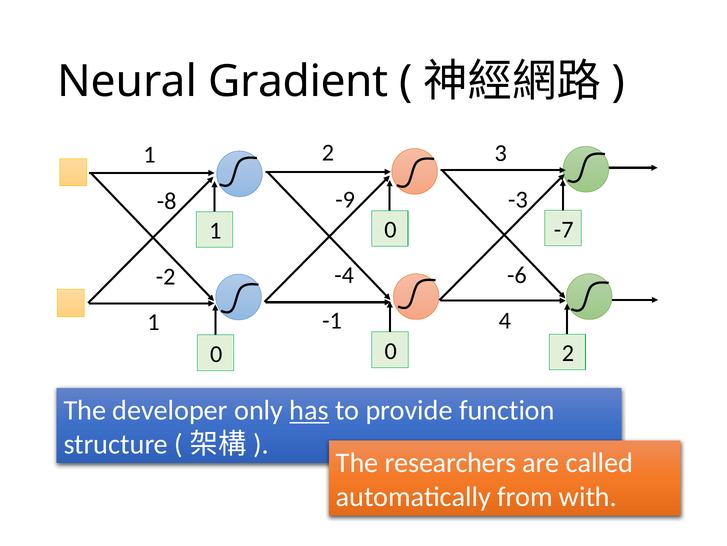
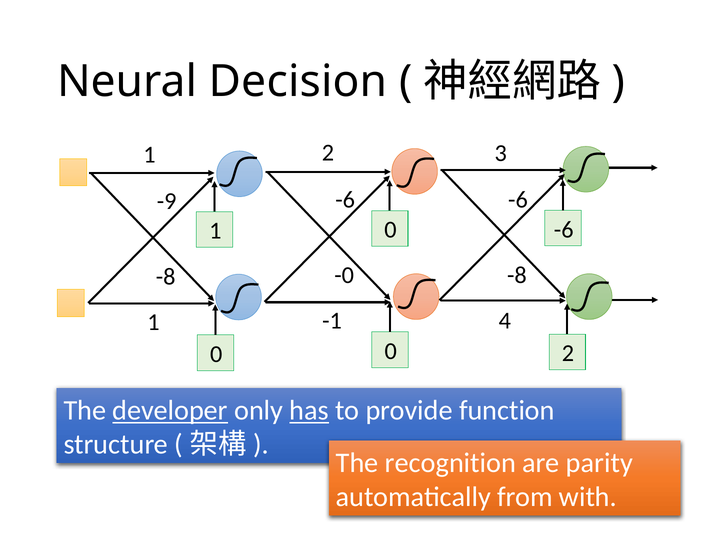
Gradient: Gradient -> Decision
-9 at (345, 200): -9 -> -6
-3 at (518, 200): -3 -> -6
-8: -8 -> -9
-7 at (564, 229): -7 -> -6
-4: -4 -> -0
-6 at (517, 275): -6 -> -8
-2 at (166, 276): -2 -> -8
developer underline: none -> present
researchers: researchers -> recognition
called: called -> parity
